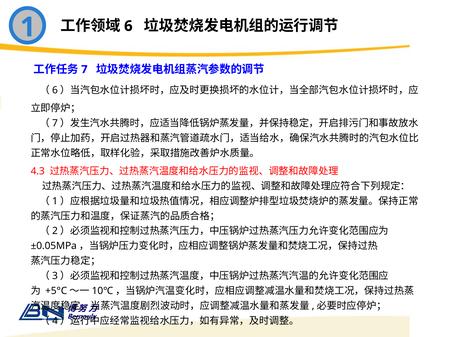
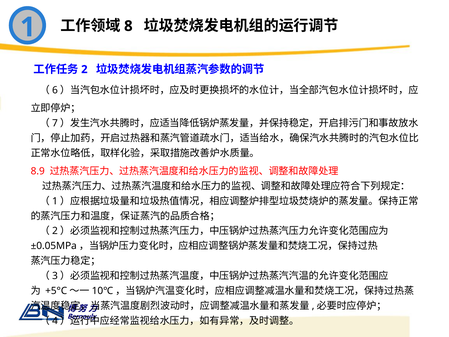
6: 6 -> 8
7: 7 -> 2
4.3: 4.3 -> 8.9
